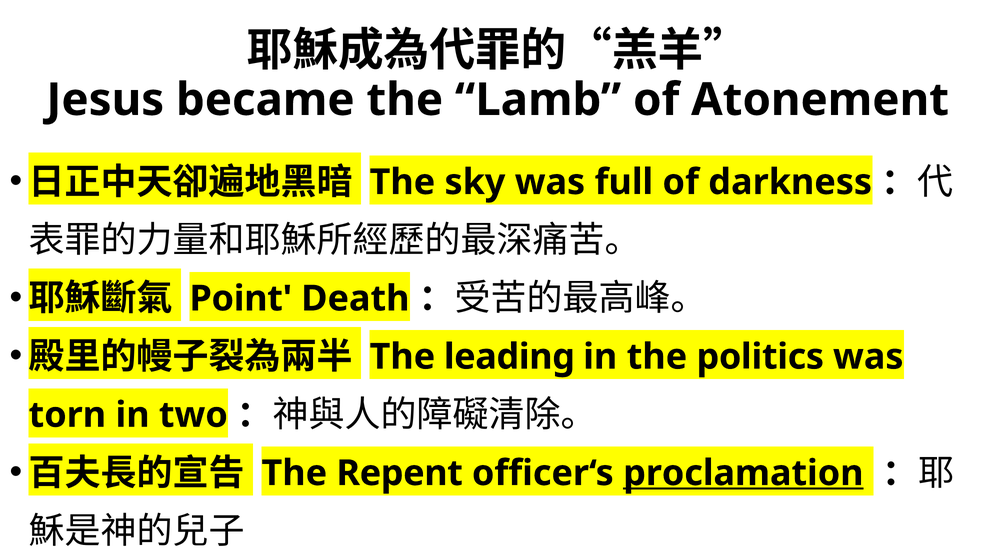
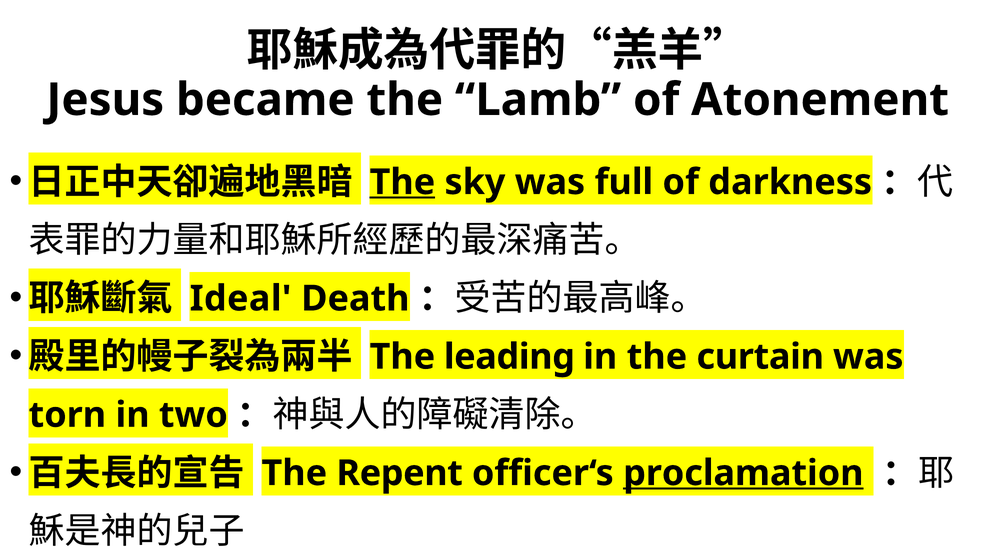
The at (402, 182) underline: none -> present
Point: Point -> Ideal
politics: politics -> curtain
